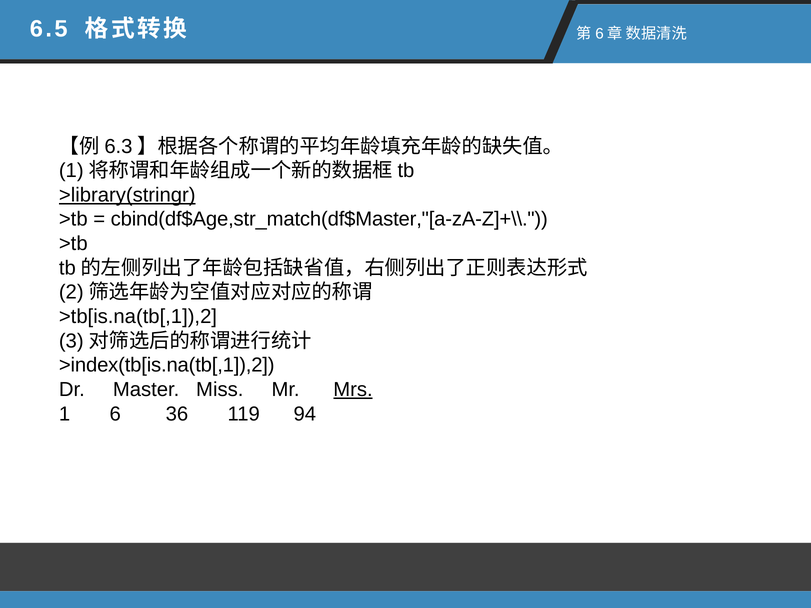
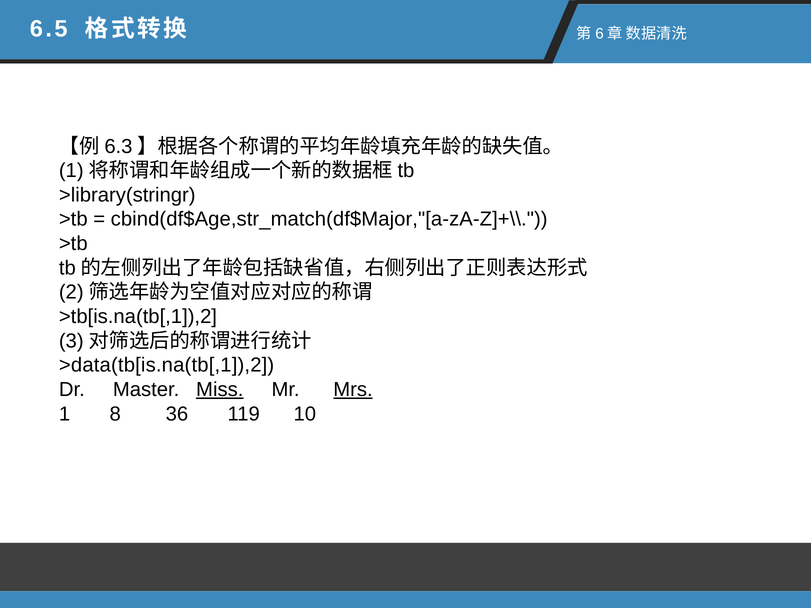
>library(stringr underline: present -> none
cbind(df$Age,str_match(df$Master,"[a-zA-Z]+\\: cbind(df$Age,str_match(df$Master,"[a-zA-Z]+\\ -> cbind(df$Age,str_match(df$Major,"[a-zA-Z]+\\
>index(tb[is.na(tb[,1]),2: >index(tb[is.na(tb[,1]),2 -> >data(tb[is.na(tb[,1]),2
Miss underline: none -> present
6: 6 -> 8
94: 94 -> 10
